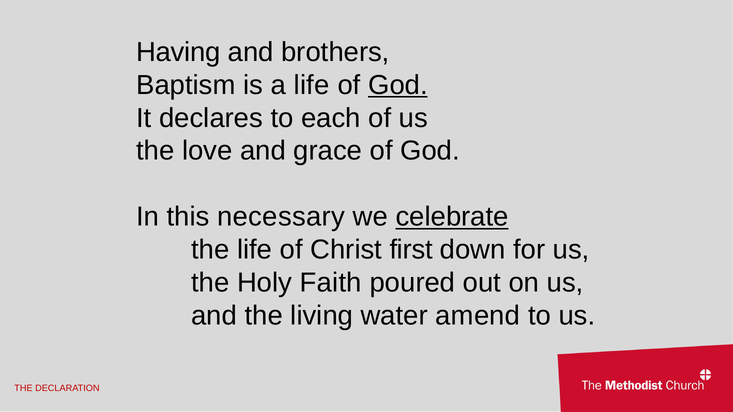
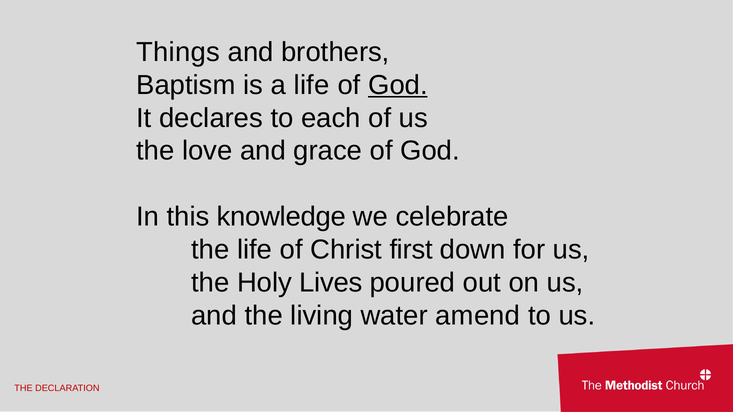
Having: Having -> Things
necessary: necessary -> knowledge
celebrate underline: present -> none
Faith: Faith -> Lives
